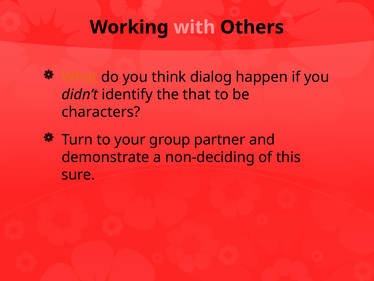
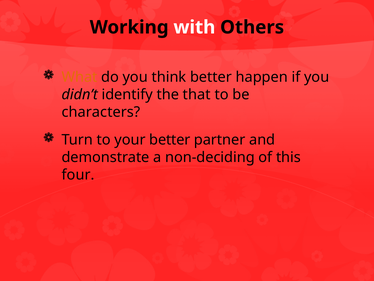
with colour: pink -> white
think dialog: dialog -> better
your group: group -> better
sure: sure -> four
